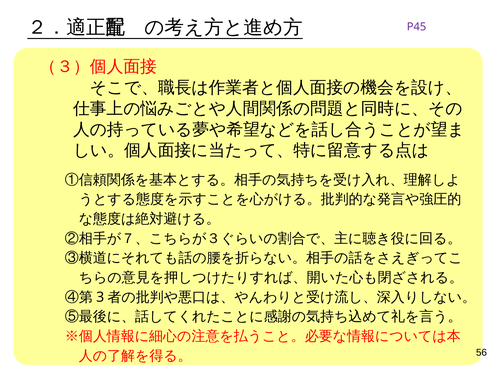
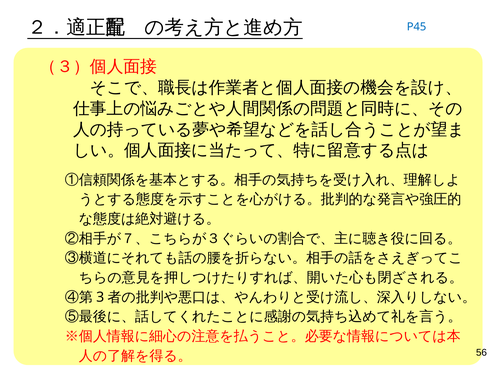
P45 colour: purple -> blue
